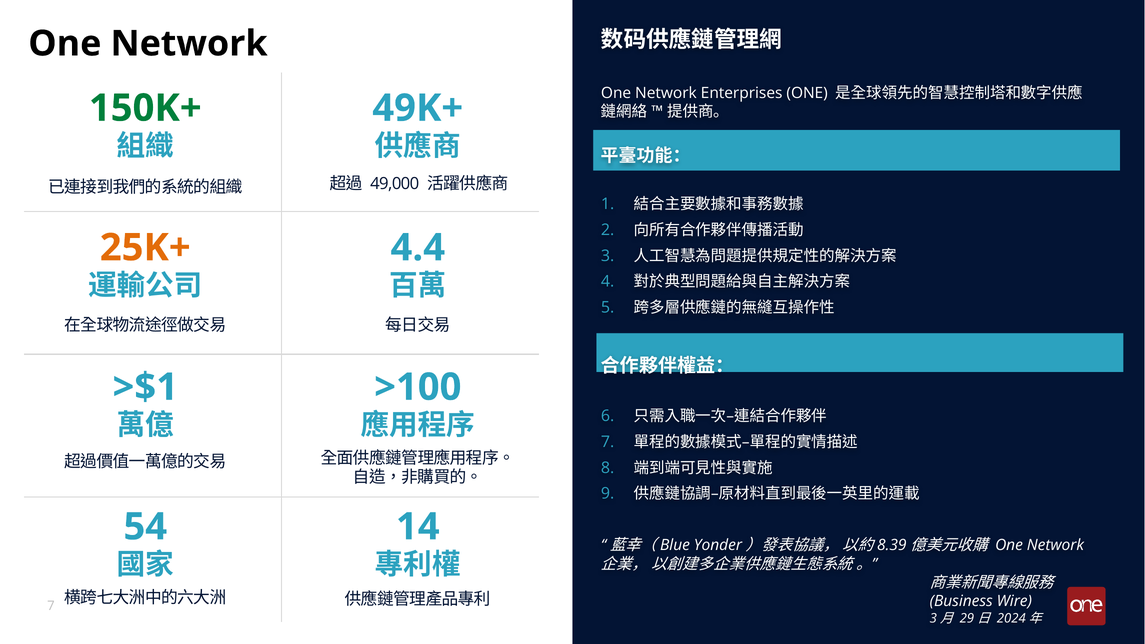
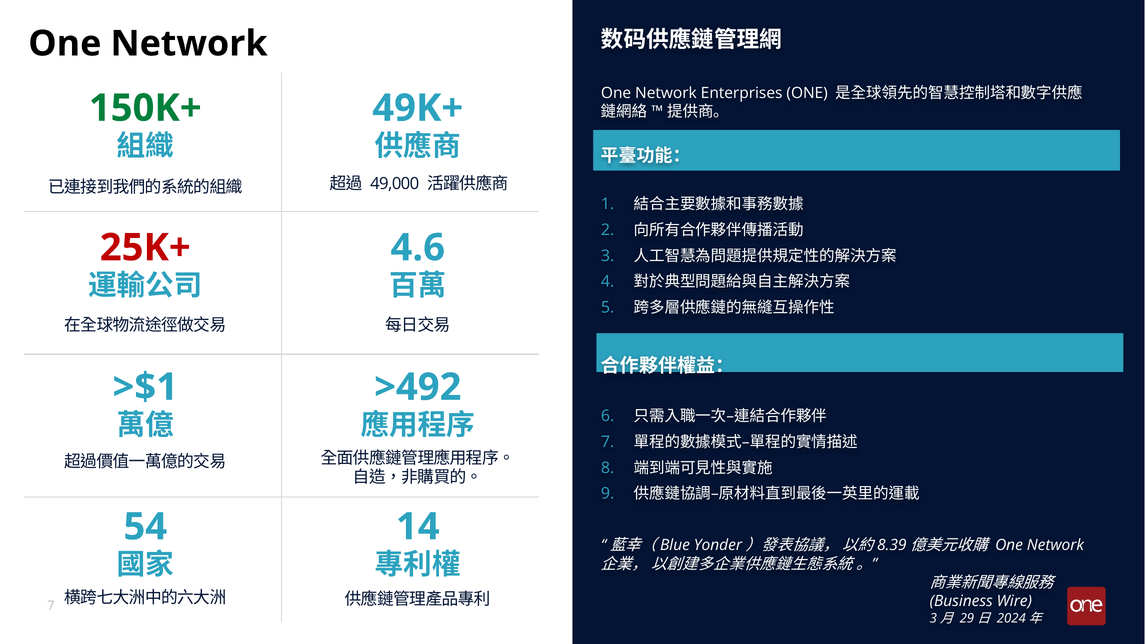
25K+ colour: orange -> red
4.4: 4.4 -> 4.6
>100: >100 -> >492
